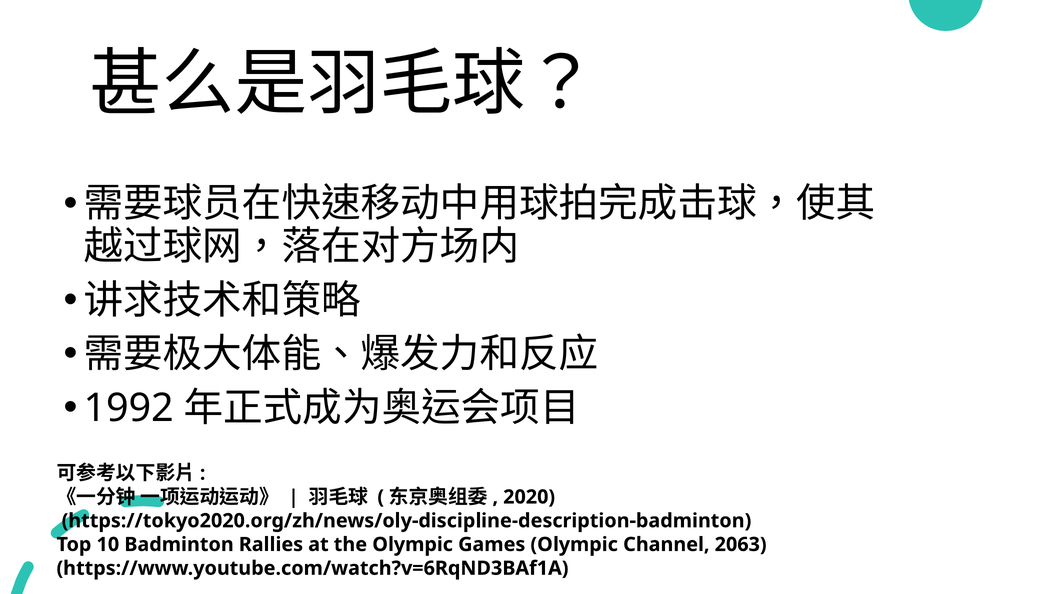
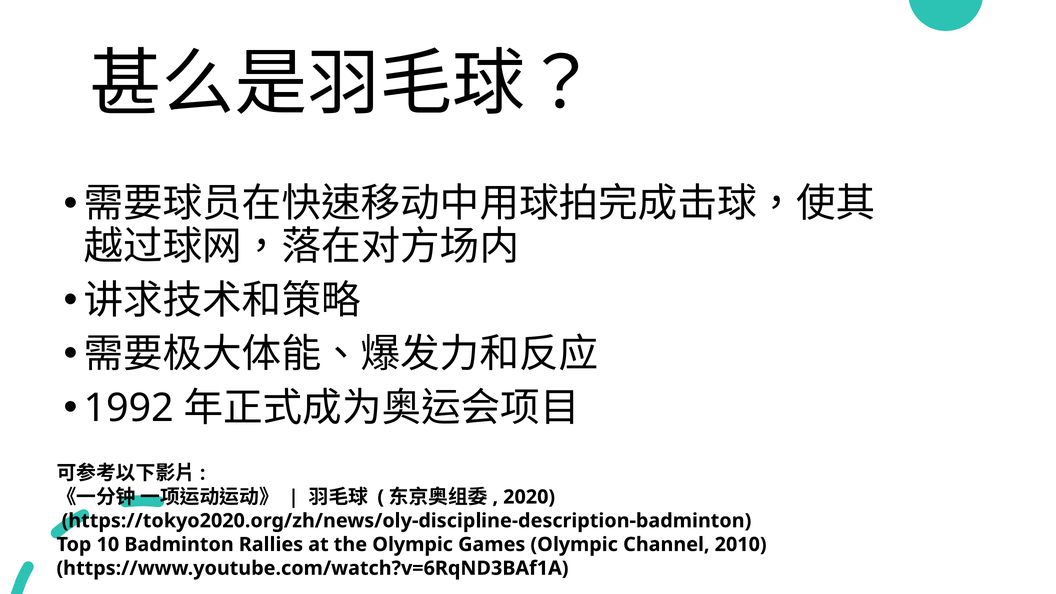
2063: 2063 -> 2010
